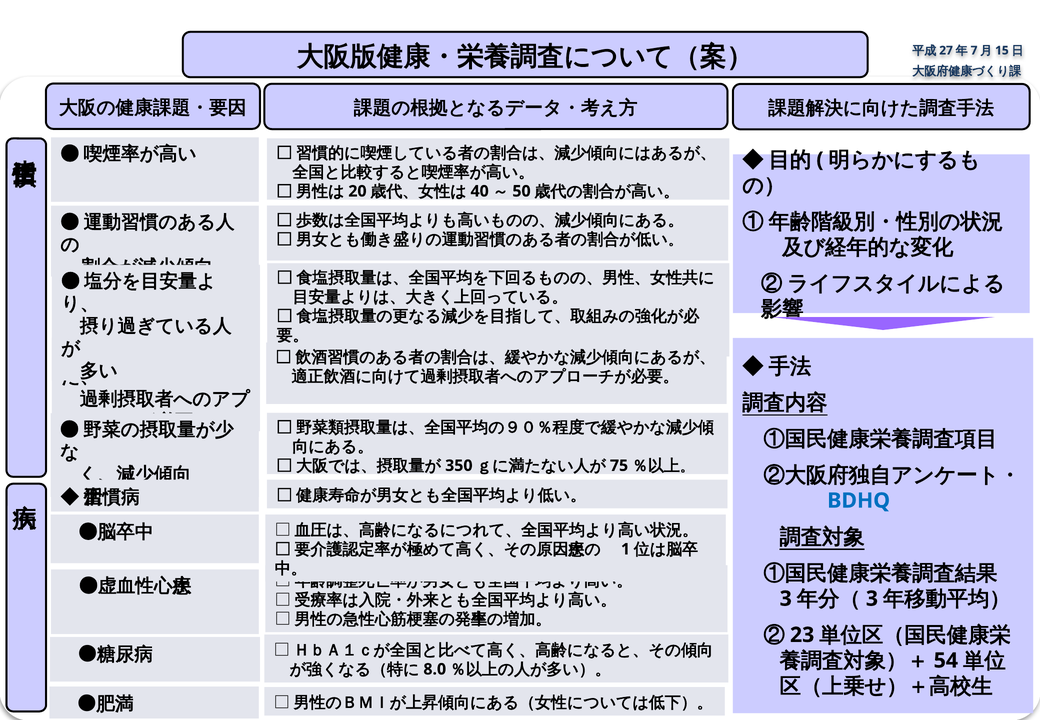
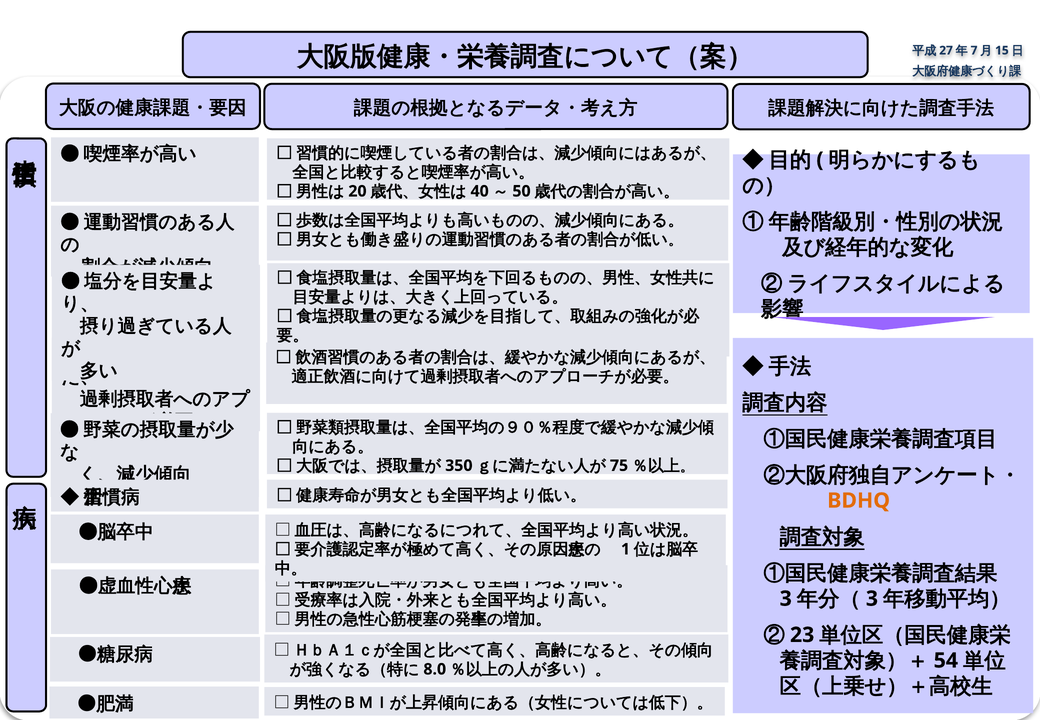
BDHQ colour: blue -> orange
